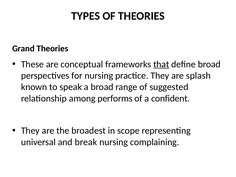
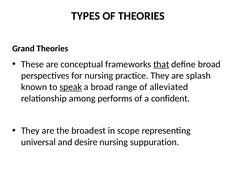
speak underline: none -> present
suggested: suggested -> alleviated
break: break -> desire
complaining: complaining -> suppuration
